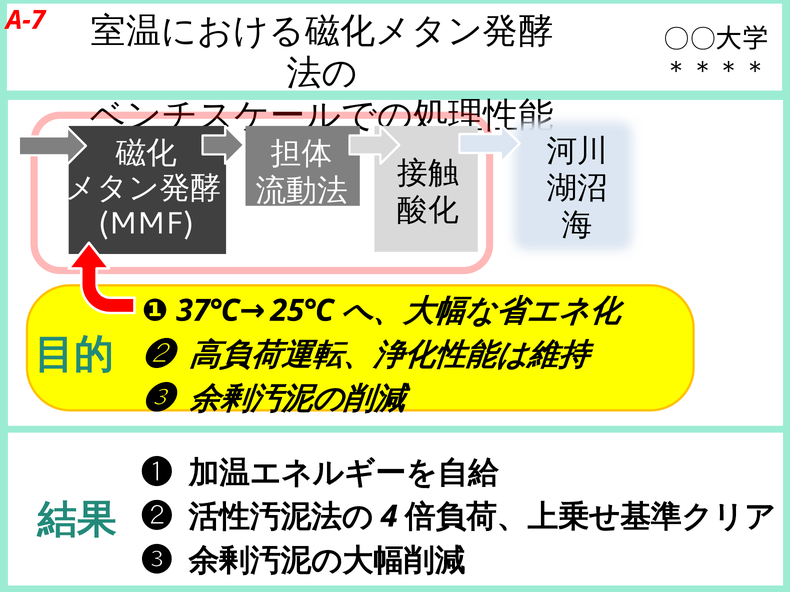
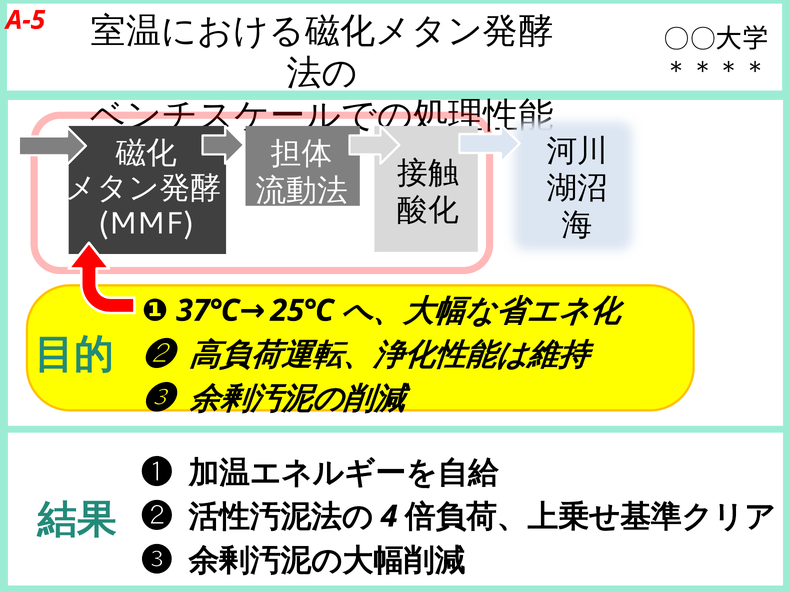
A-7: A-7 -> A-5
